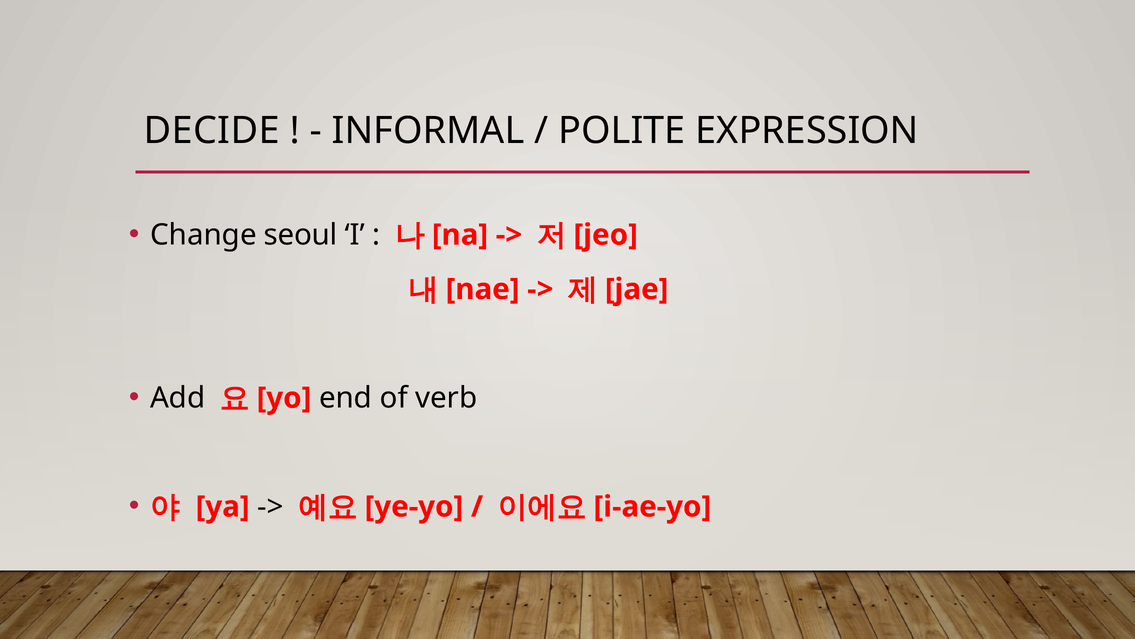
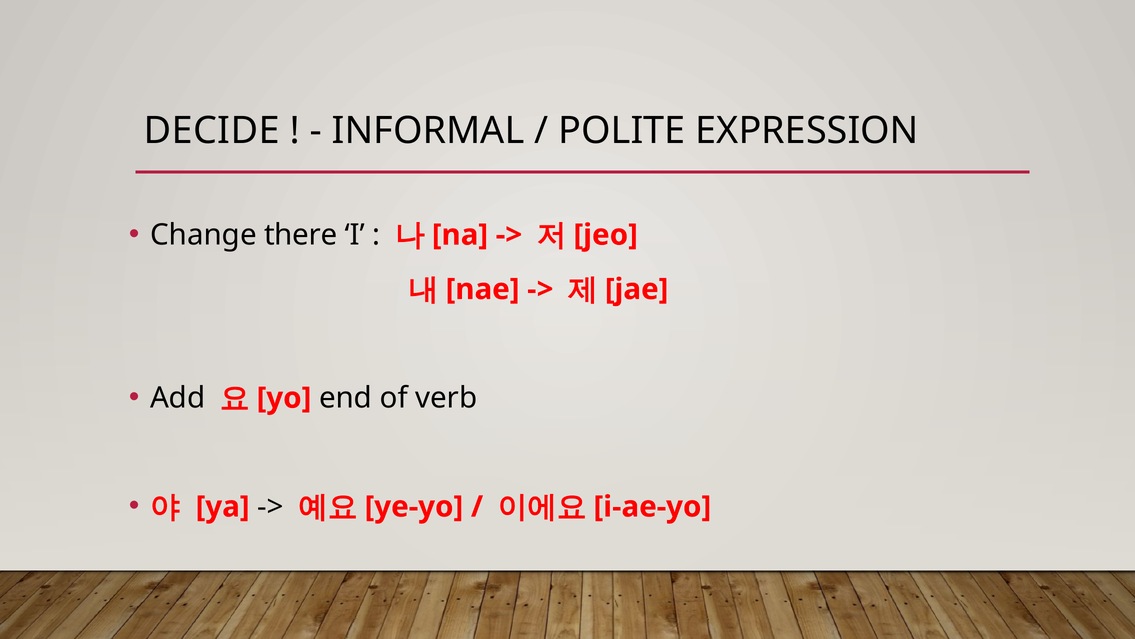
seoul: seoul -> there
